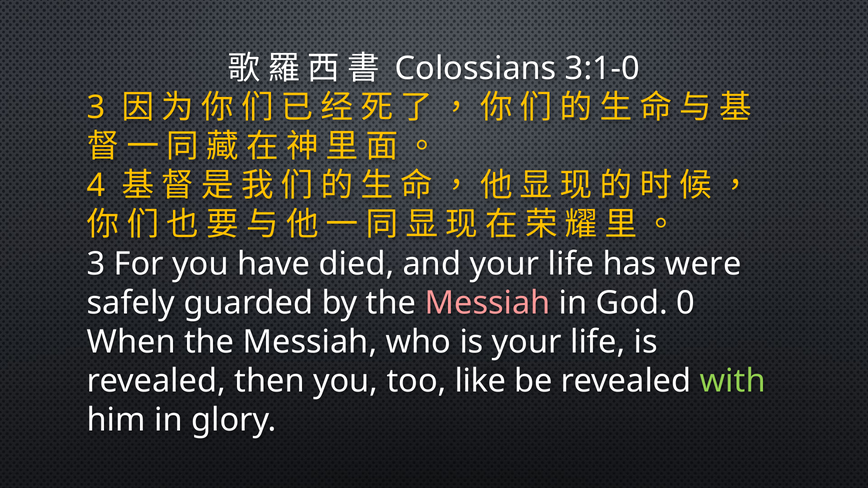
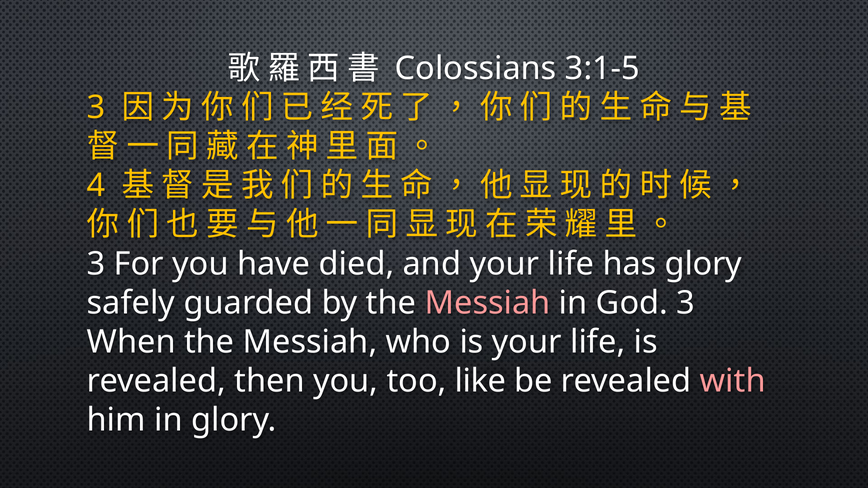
3:1-0: 3:1-0 -> 3:1-5
has were: were -> glory
God 0: 0 -> 3
with colour: light green -> pink
